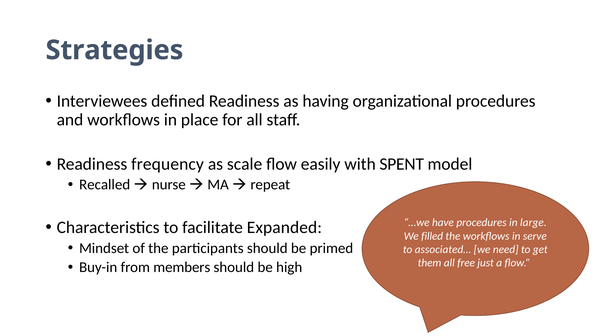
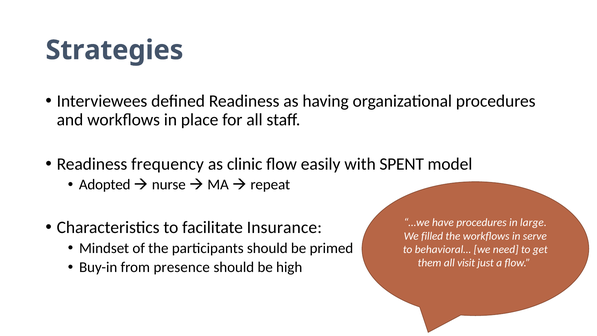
scale: scale -> clinic
Recalled: Recalled -> Adopted
Expanded: Expanded -> Insurance
associated…: associated… -> behavioral…
free: free -> visit
members: members -> presence
